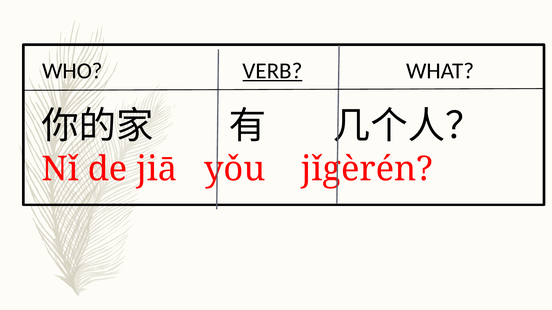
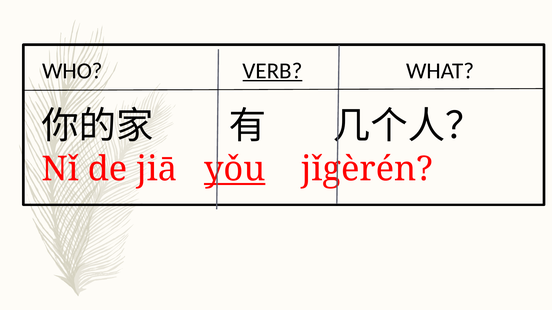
yǒu underline: none -> present
